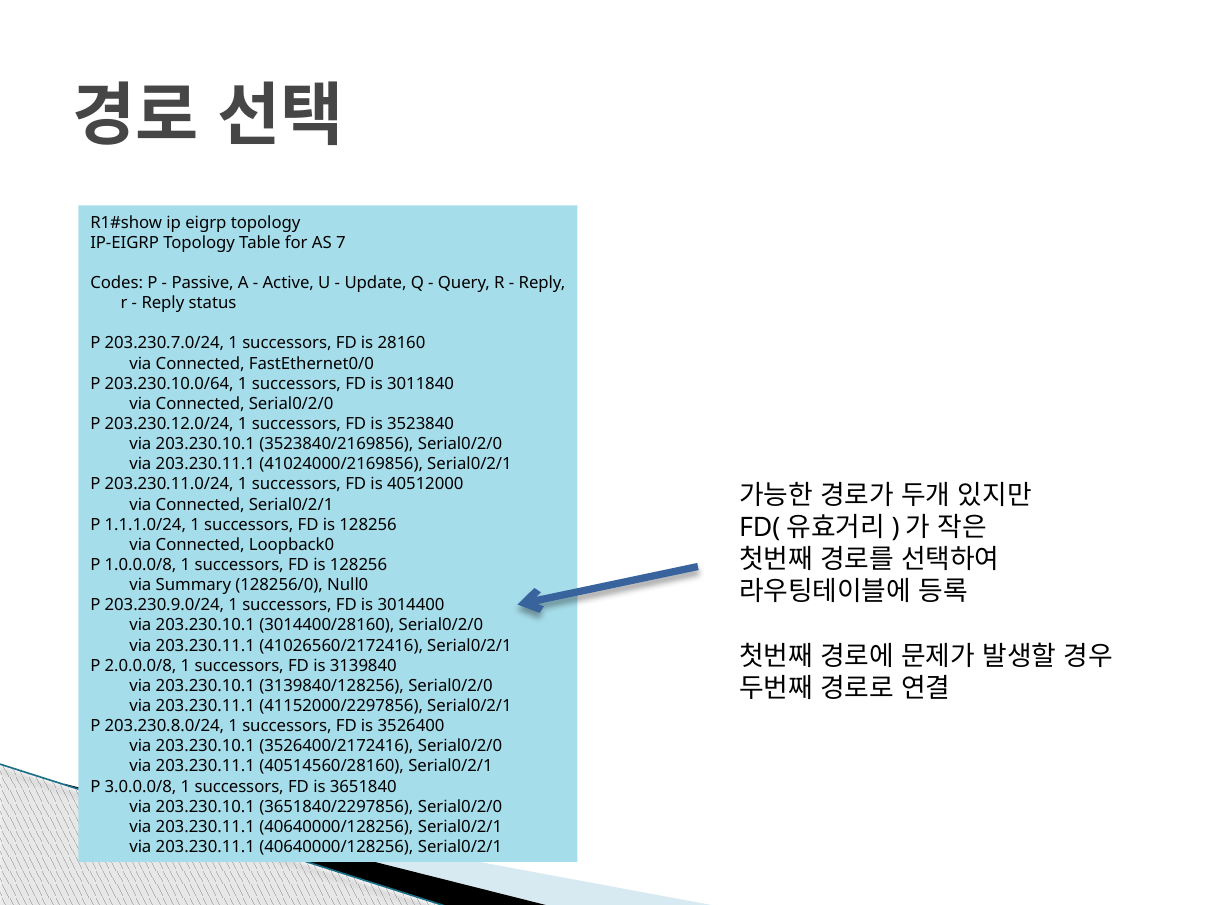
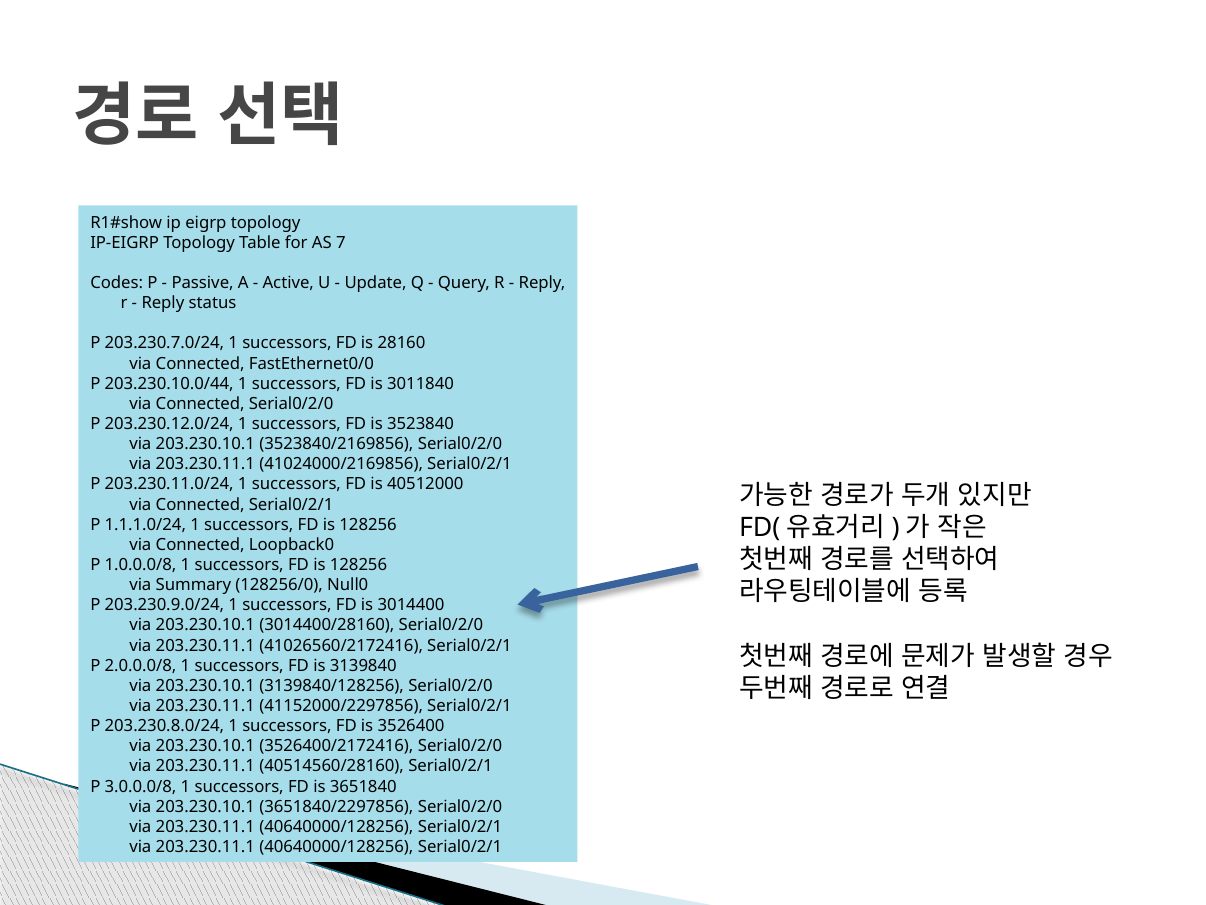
203.230.10.0/64: 203.230.10.0/64 -> 203.230.10.0/44
